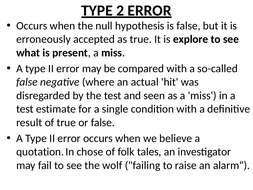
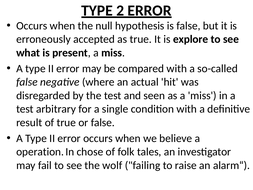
estimate: estimate -> arbitrary
quotation: quotation -> operation
